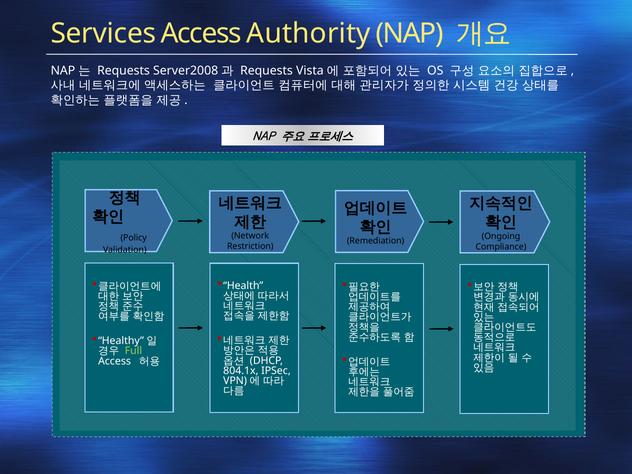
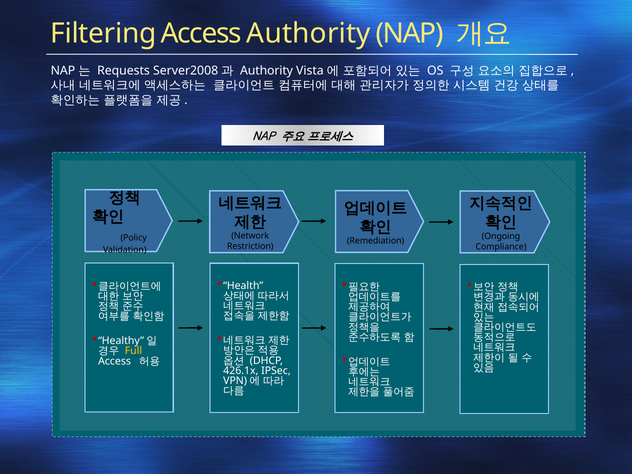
Services: Services -> Filtering
Requests at (267, 71): Requests -> Authority
Full colour: light green -> yellow
804.1x: 804.1x -> 426.1x
